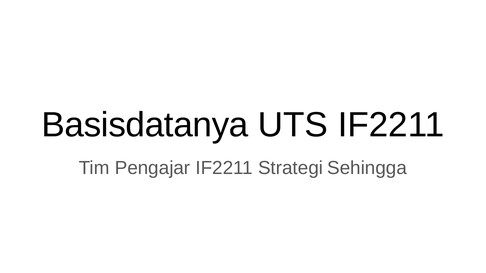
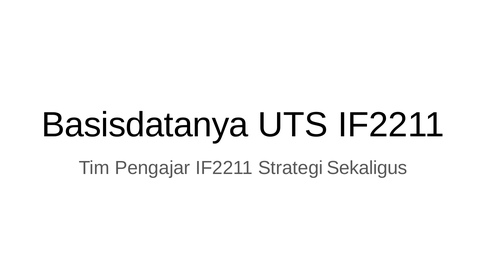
Sehingga: Sehingga -> Sekaligus
